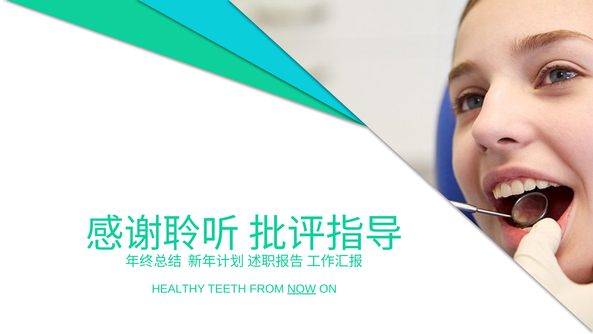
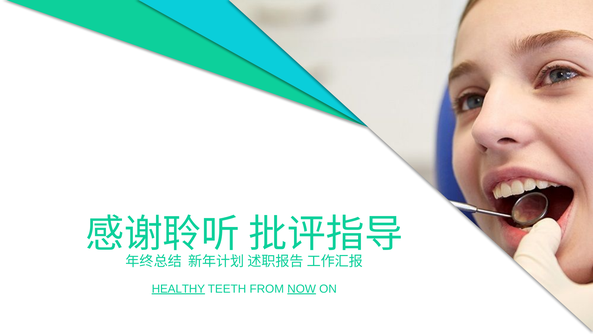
HEALTHY underline: none -> present
